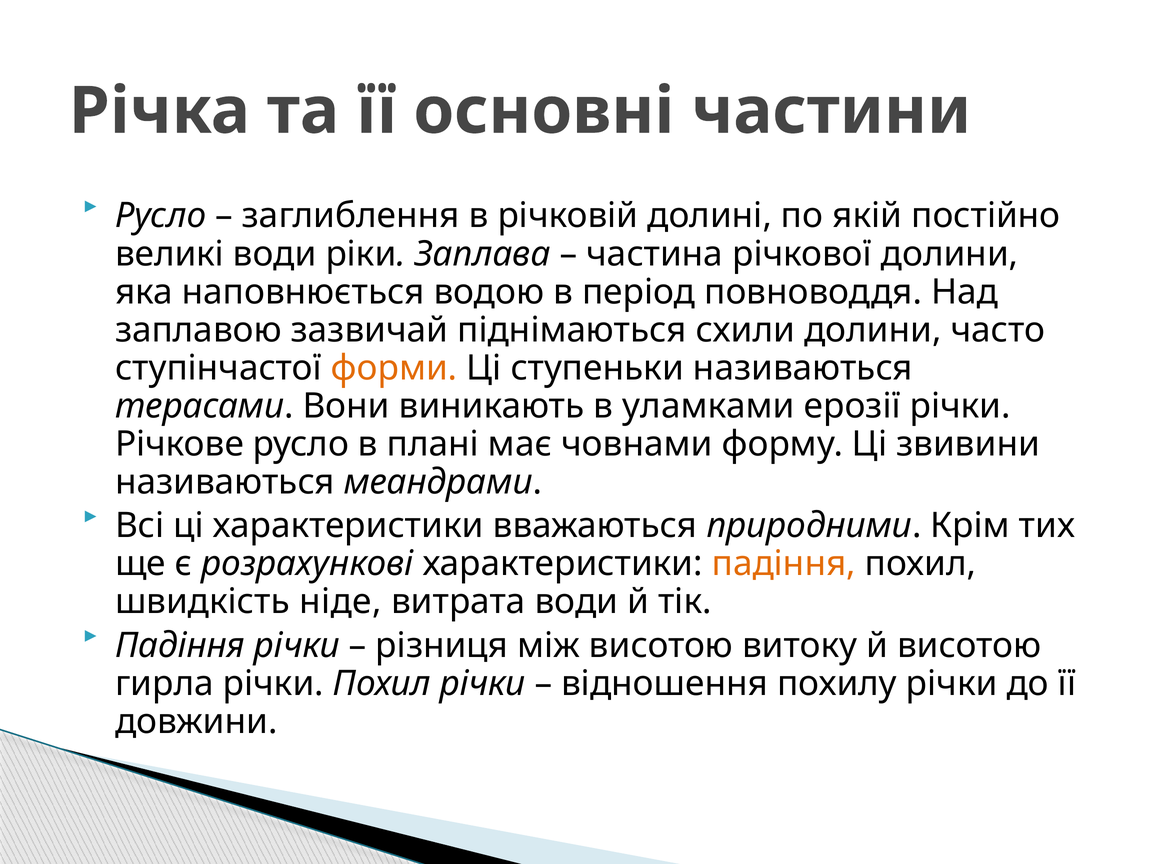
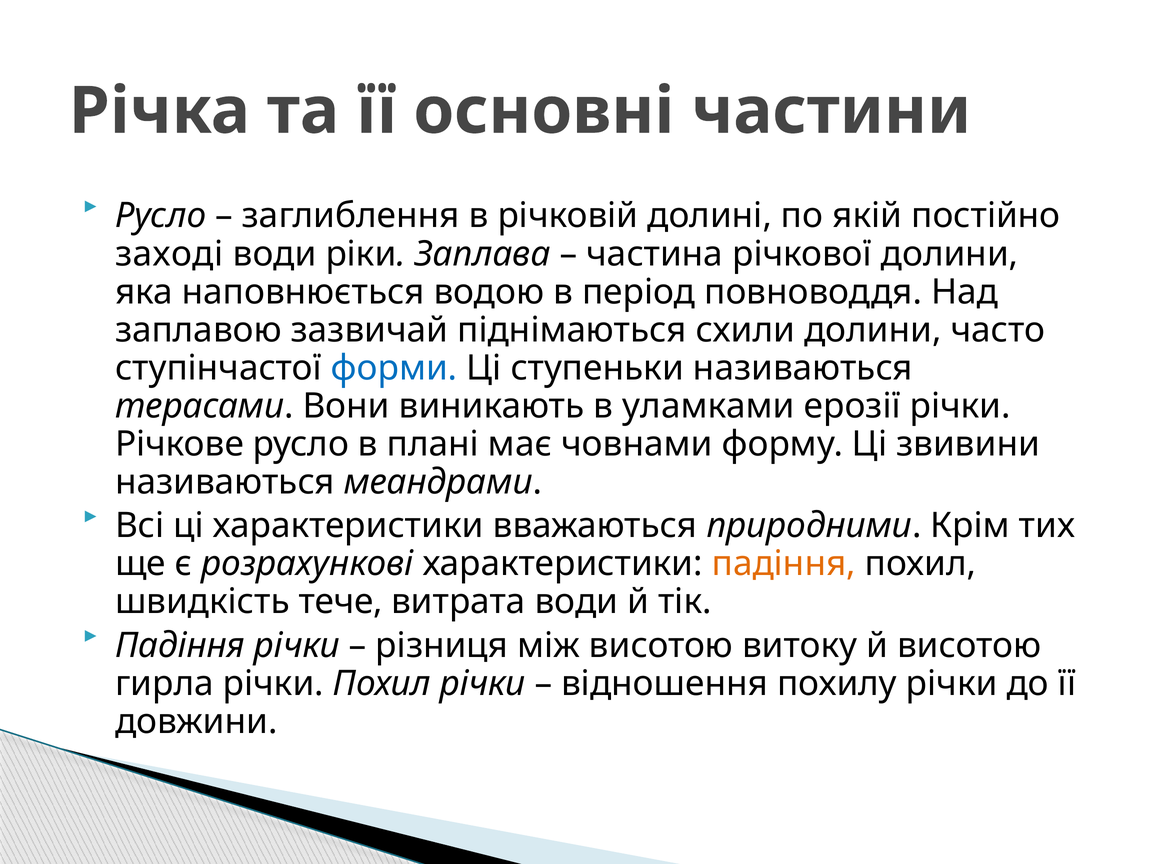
великі: великі -> заході
форми colour: orange -> blue
ніде: ніде -> тече
